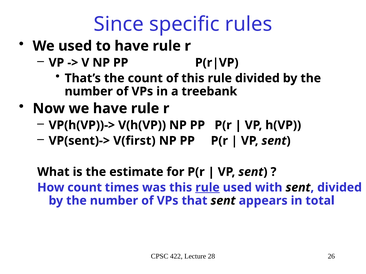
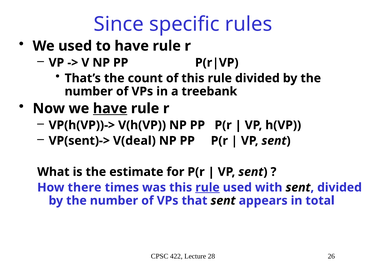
have at (110, 109) underline: none -> present
V(first: V(first -> V(deal
How count: count -> there
